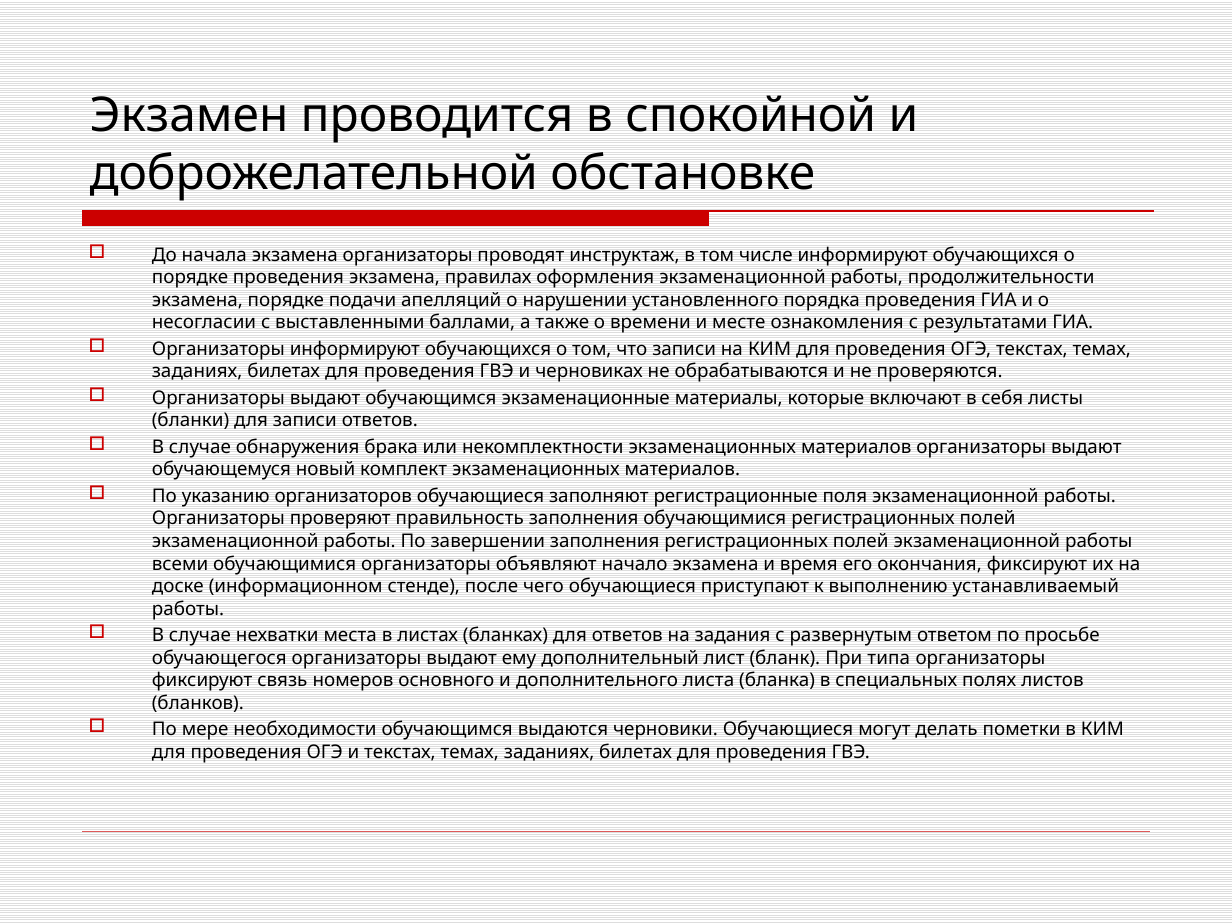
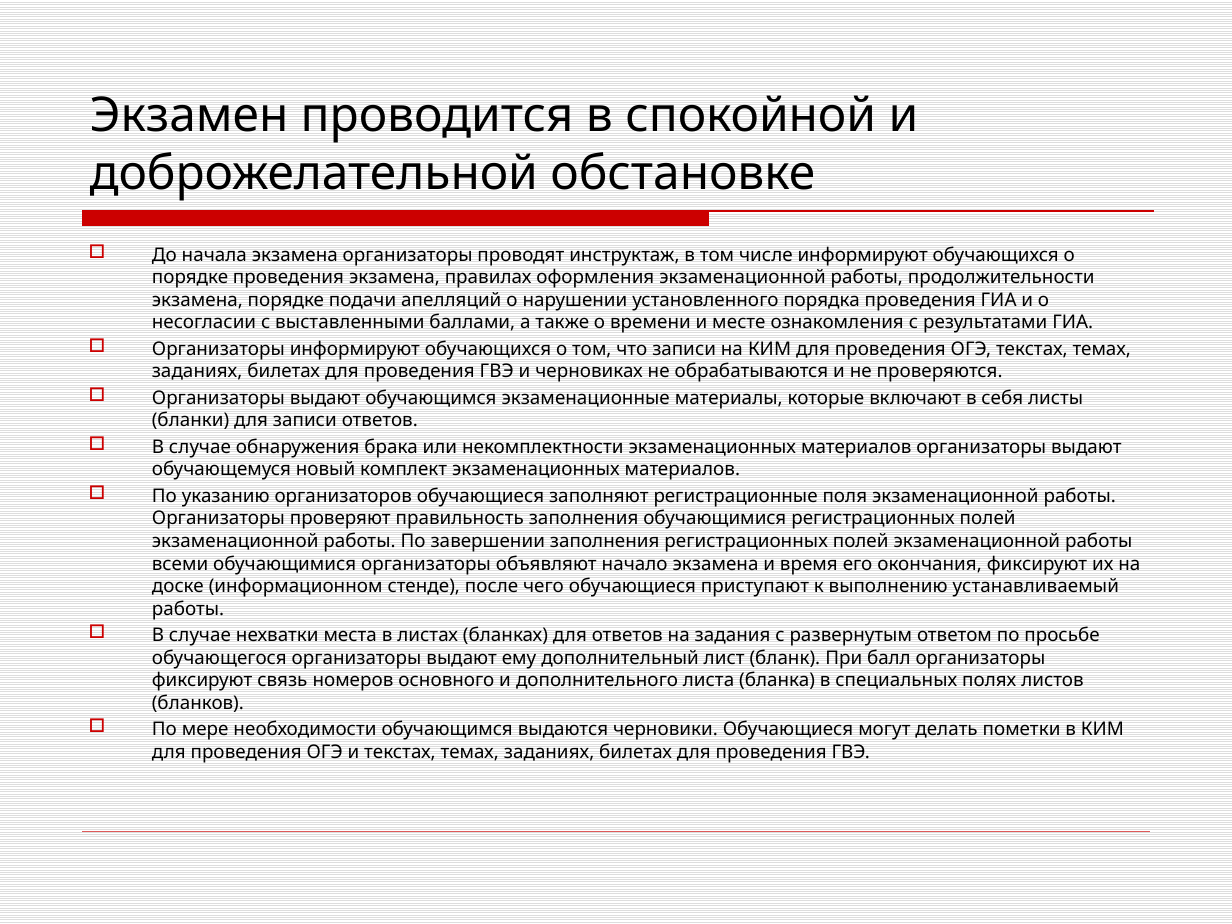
типа: типа -> балл
